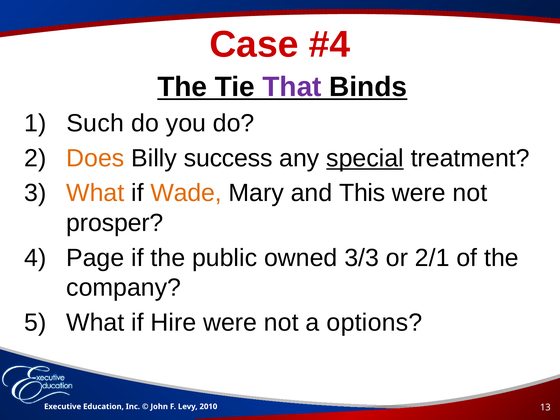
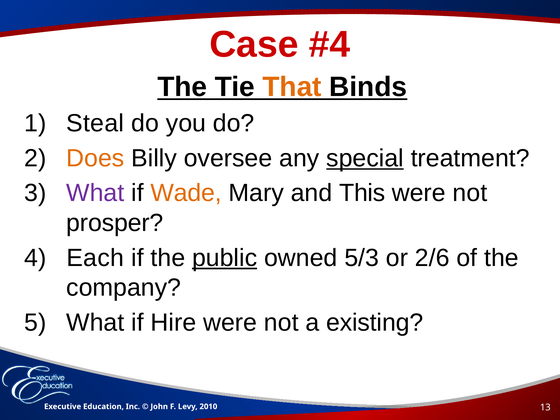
That colour: purple -> orange
Such: Such -> Steal
success: success -> oversee
What at (95, 193) colour: orange -> purple
Page: Page -> Each
public underline: none -> present
3/3: 3/3 -> 5/3
2/1: 2/1 -> 2/6
options: options -> existing
